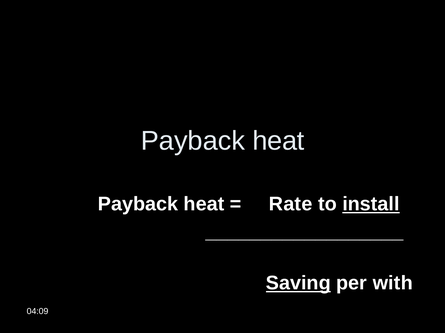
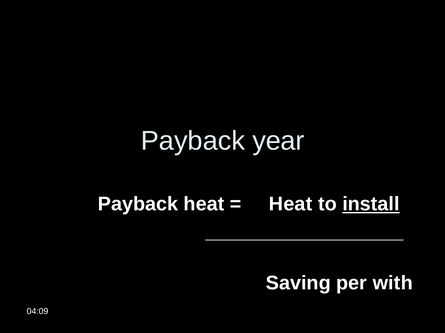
heat at (278, 141): heat -> year
Rate at (291, 205): Rate -> Heat
Saving underline: present -> none
